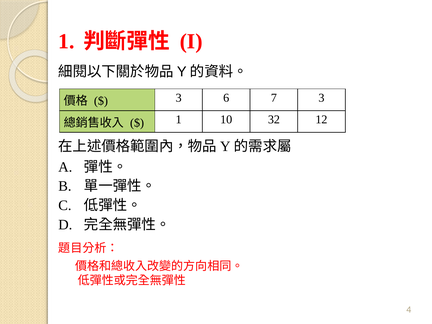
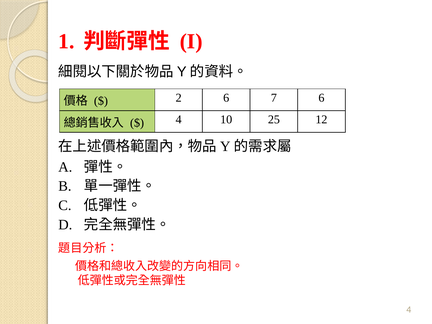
3 at (179, 98): 3 -> 2
7 3: 3 -> 6
1 at (179, 120): 1 -> 4
32: 32 -> 25
